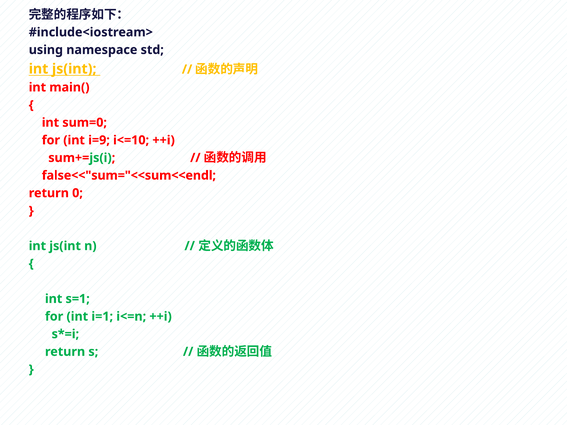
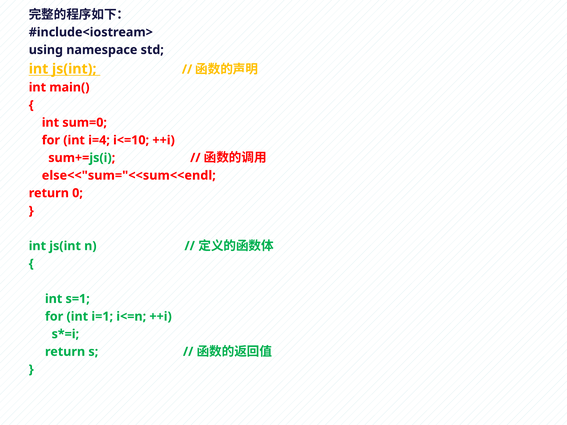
i=9: i=9 -> i=4
false<<"sum="<<sum<<endl: false<<"sum="<<sum<<endl -> else<<"sum="<<sum<<endl
